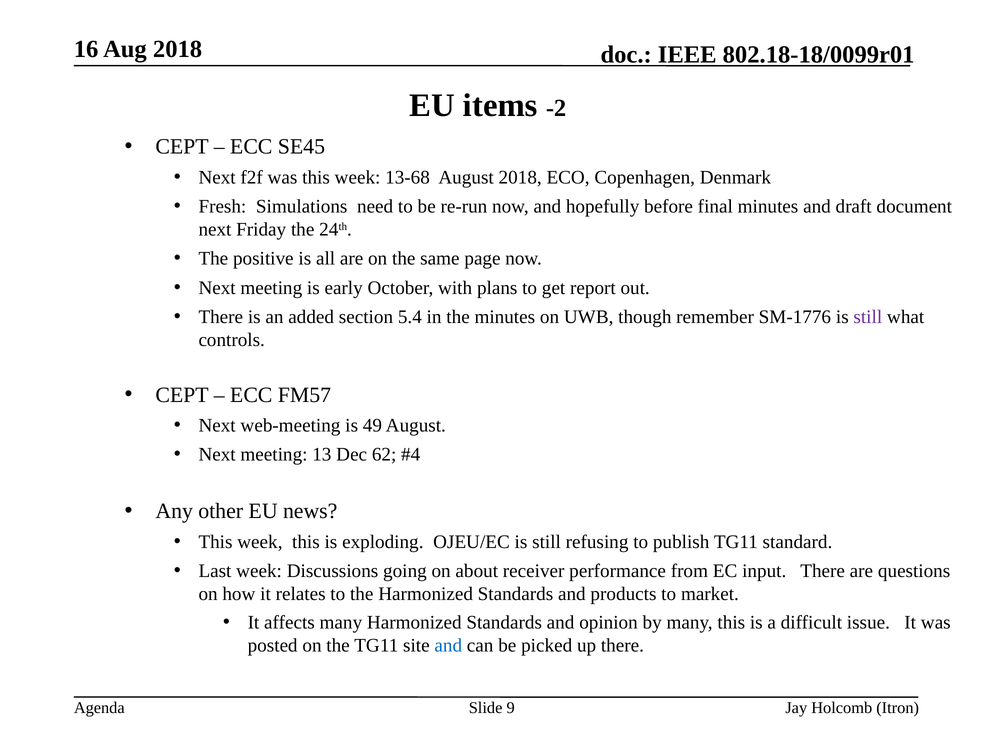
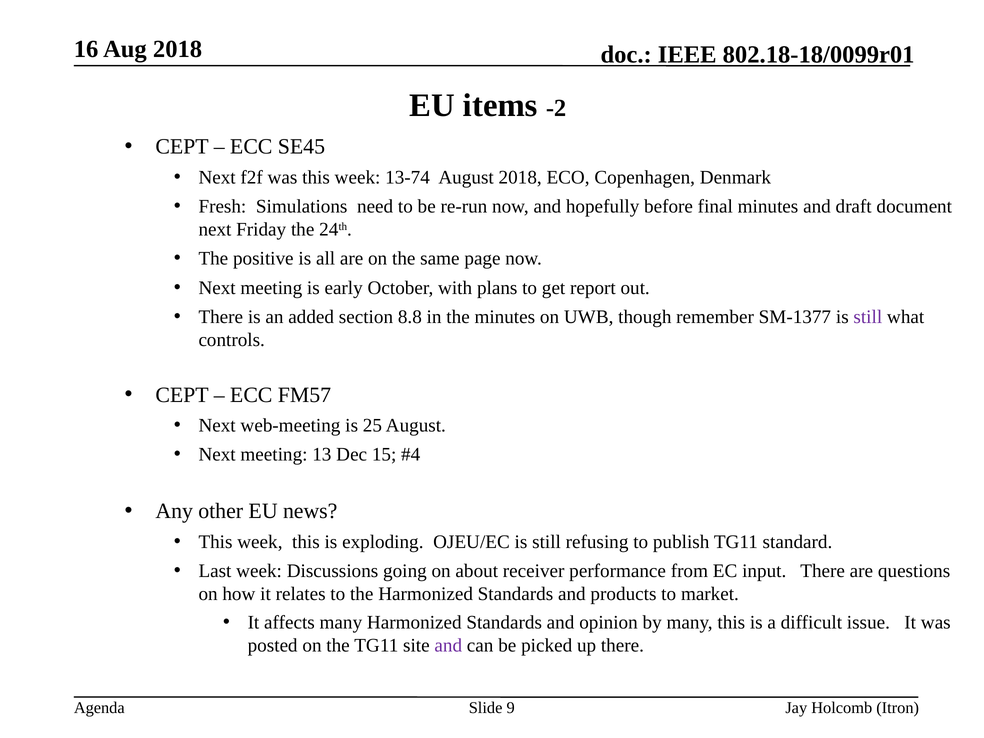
13-68: 13-68 -> 13-74
5.4: 5.4 -> 8.8
SM-1776: SM-1776 -> SM-1377
49: 49 -> 25
62: 62 -> 15
and at (448, 645) colour: blue -> purple
